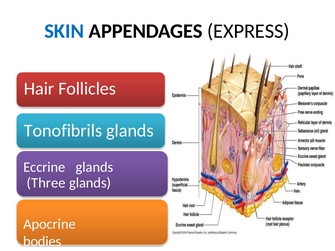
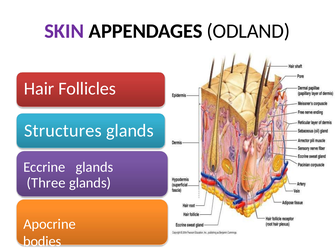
SKIN colour: blue -> purple
EXPRESS: EXPRESS -> ODLAND
Tonofibrils: Tonofibrils -> Structures
